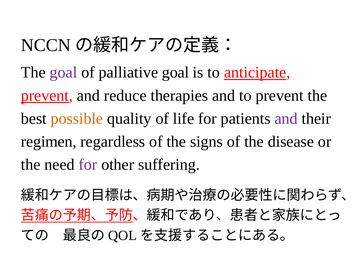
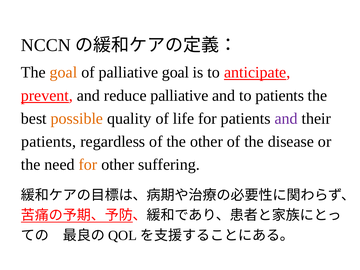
goal at (64, 72) colour: purple -> orange
reduce therapies: therapies -> palliative
to prevent: prevent -> patients
regimen at (49, 142): regimen -> patients
the signs: signs -> other
for at (88, 165) colour: purple -> orange
